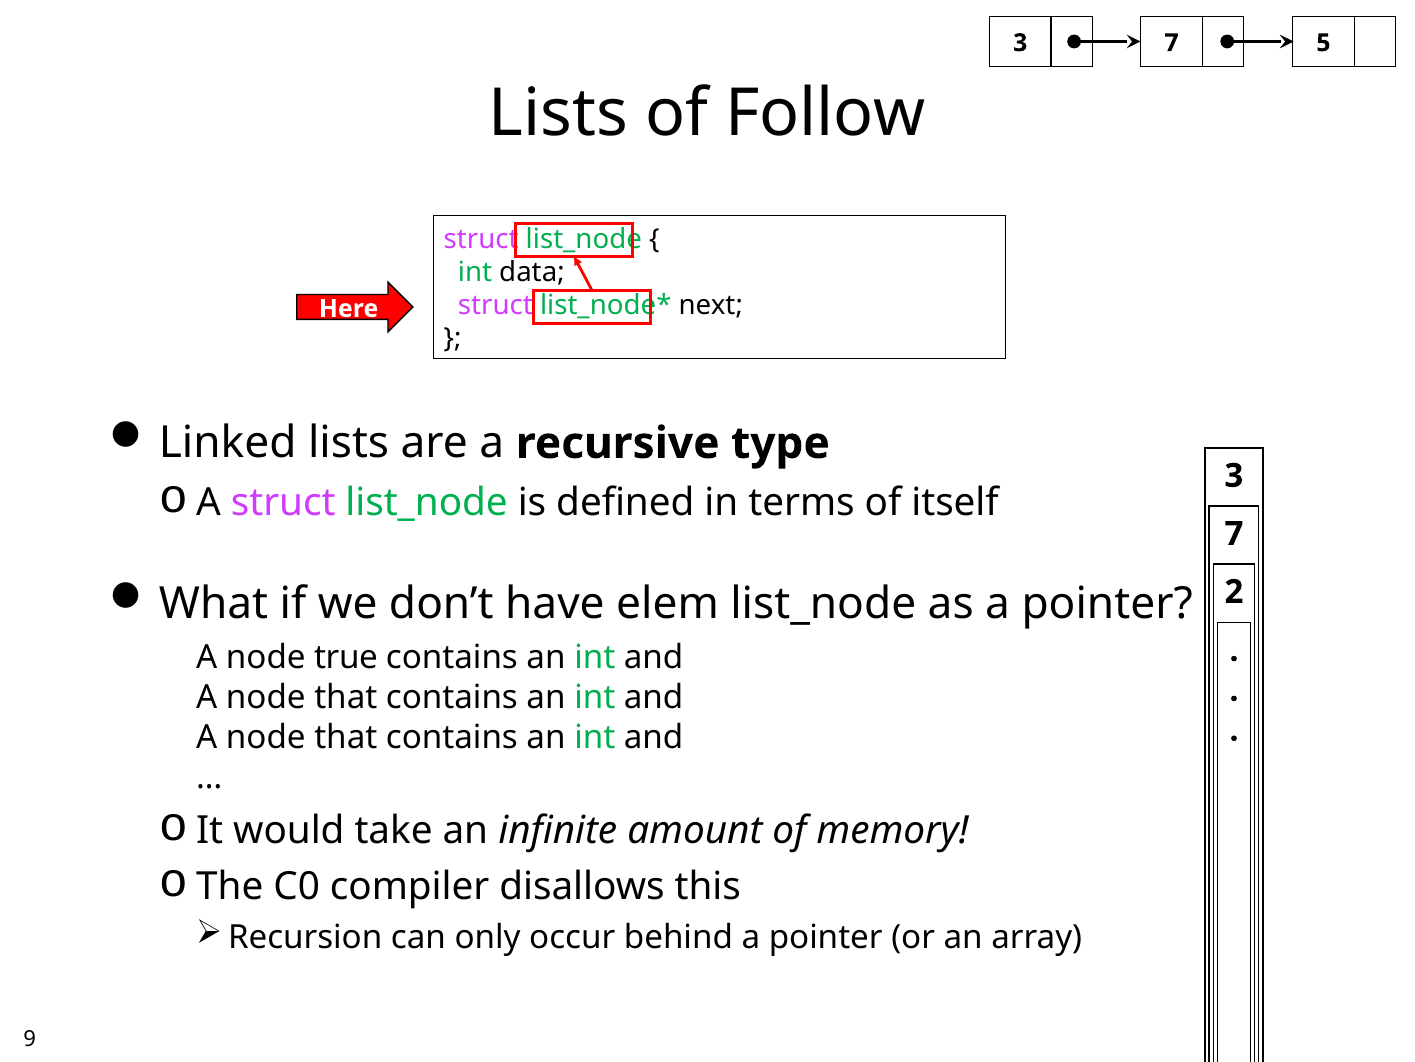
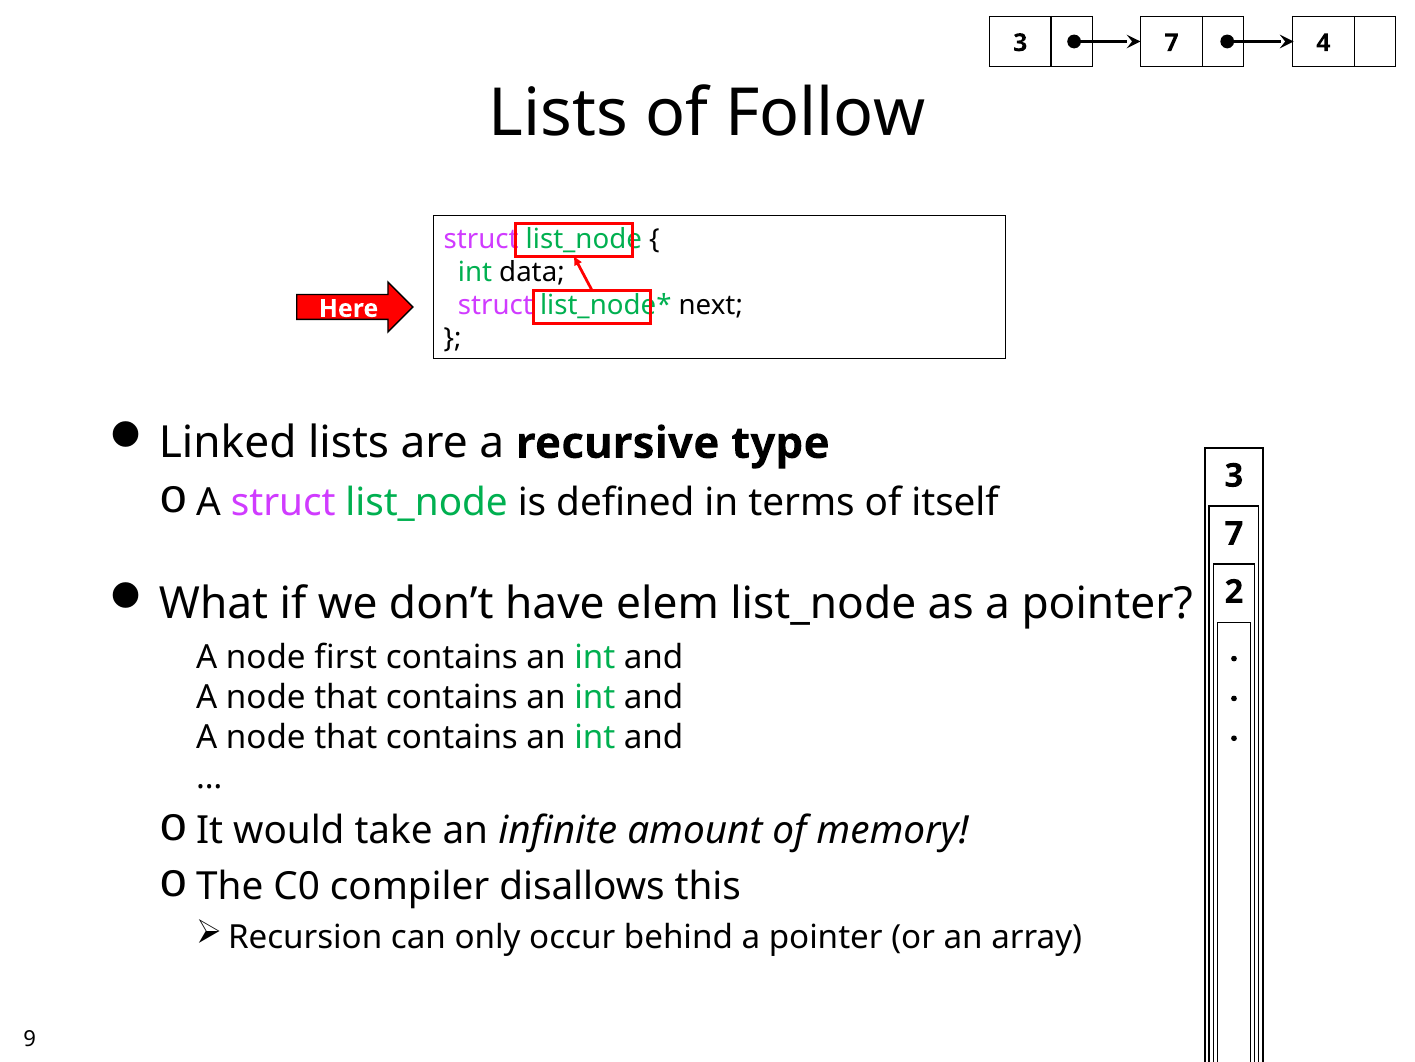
5: 5 -> 4
true: true -> first
